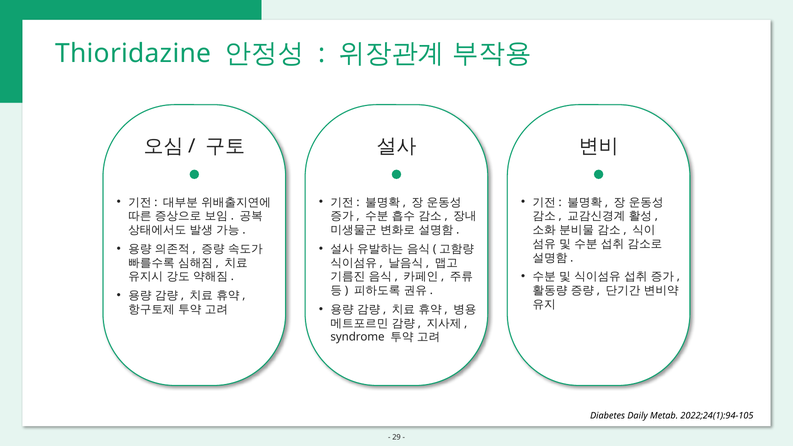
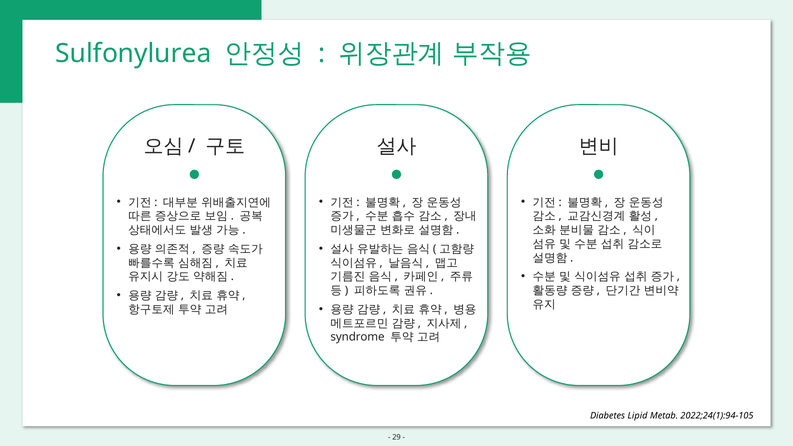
Thioridazine: Thioridazine -> Sulfonylurea
Daily: Daily -> Lipid
